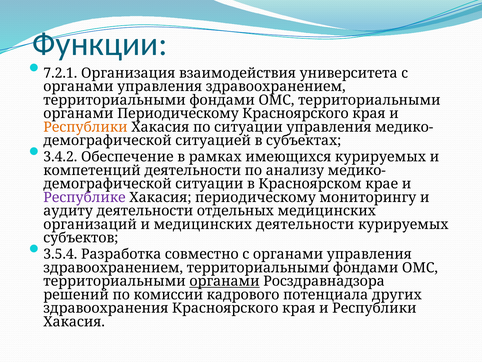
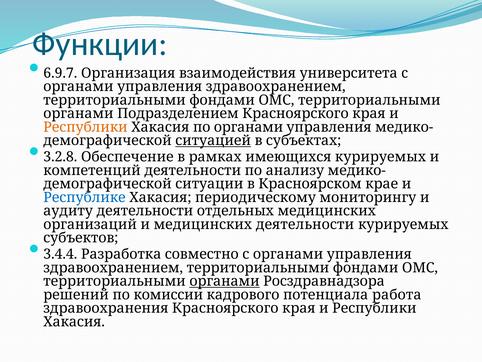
7.2.1: 7.2.1 -> 6.9.7
органами Периодическому: Периодическому -> Подразделением
по ситуации: ситуации -> органами
ситуацией underline: none -> present
3.4.2: 3.4.2 -> 3.2.8
Республике colour: purple -> blue
3.5.4: 3.5.4 -> 3.4.4
других: других -> работа
